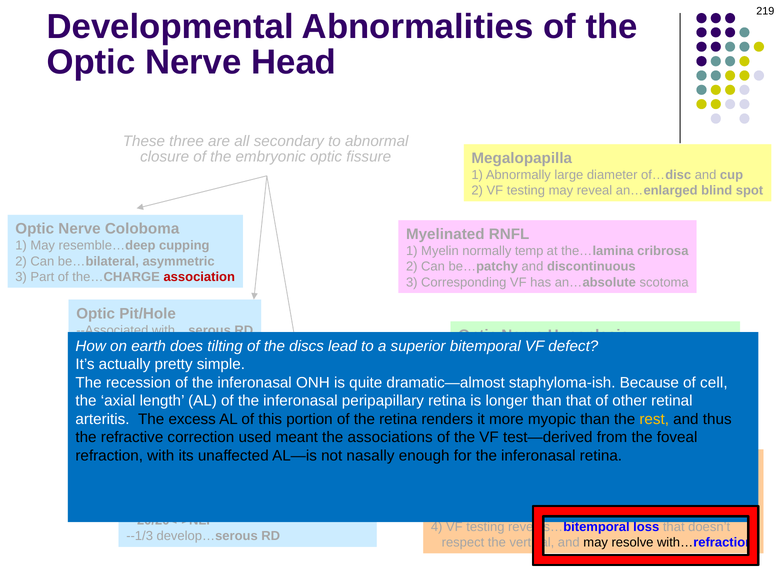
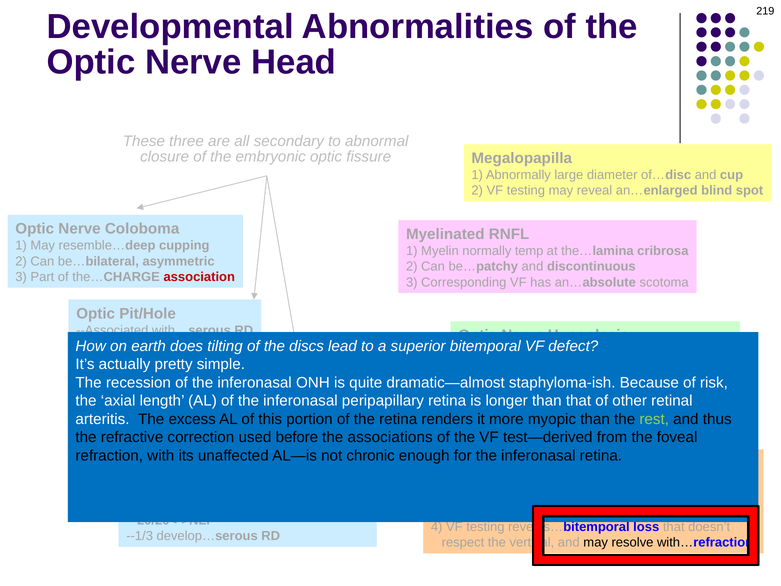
cell: cell -> risk
rest colour: yellow -> light green
meant: meant -> before
nasally: nasally -> chronic
